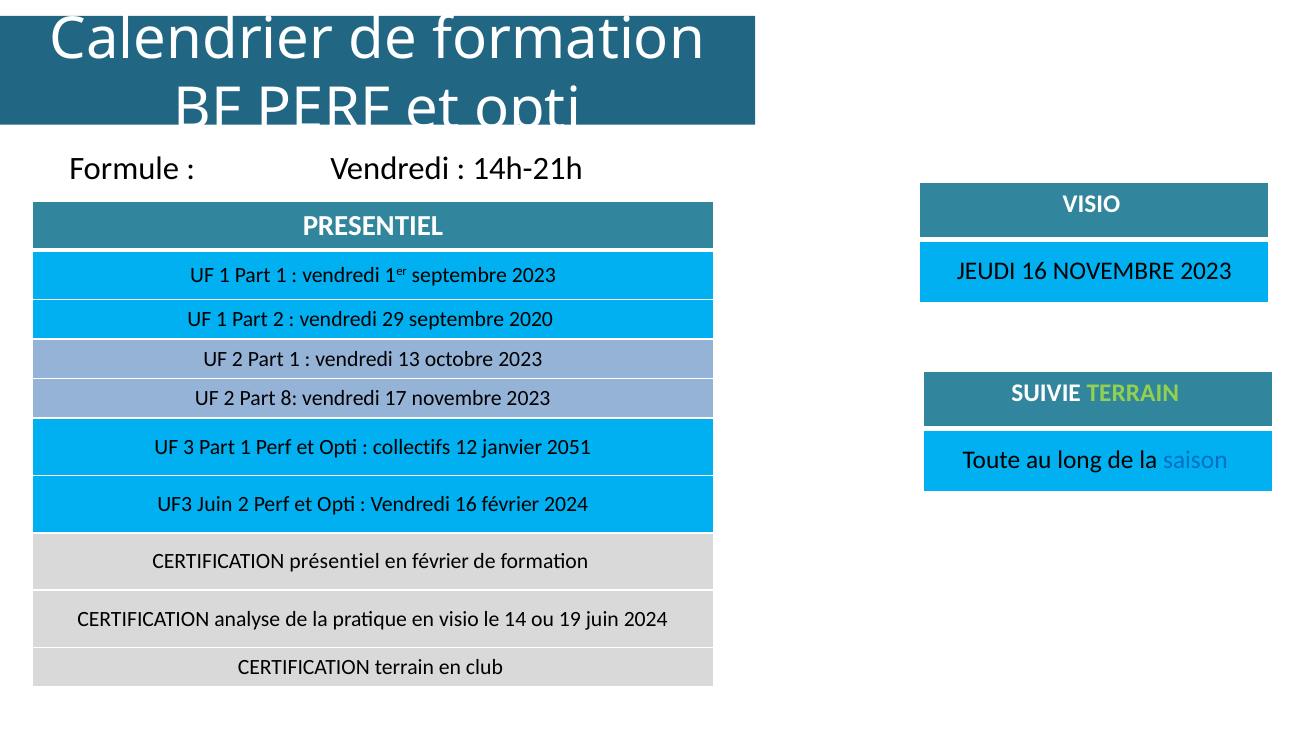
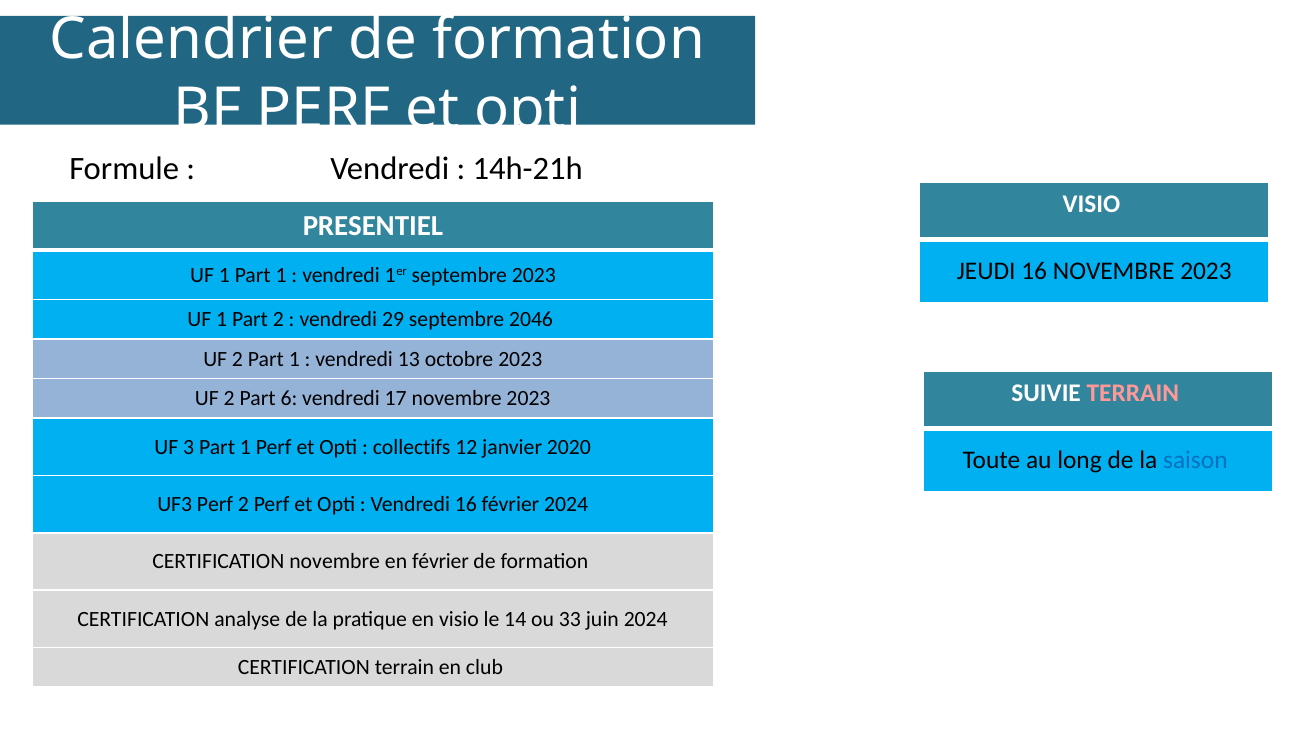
2020: 2020 -> 2046
TERRAIN at (1133, 393) colour: light green -> pink
8: 8 -> 6
2051: 2051 -> 2020
UF3 Juin: Juin -> Perf
CERTIFICATION présentiel: présentiel -> novembre
19: 19 -> 33
